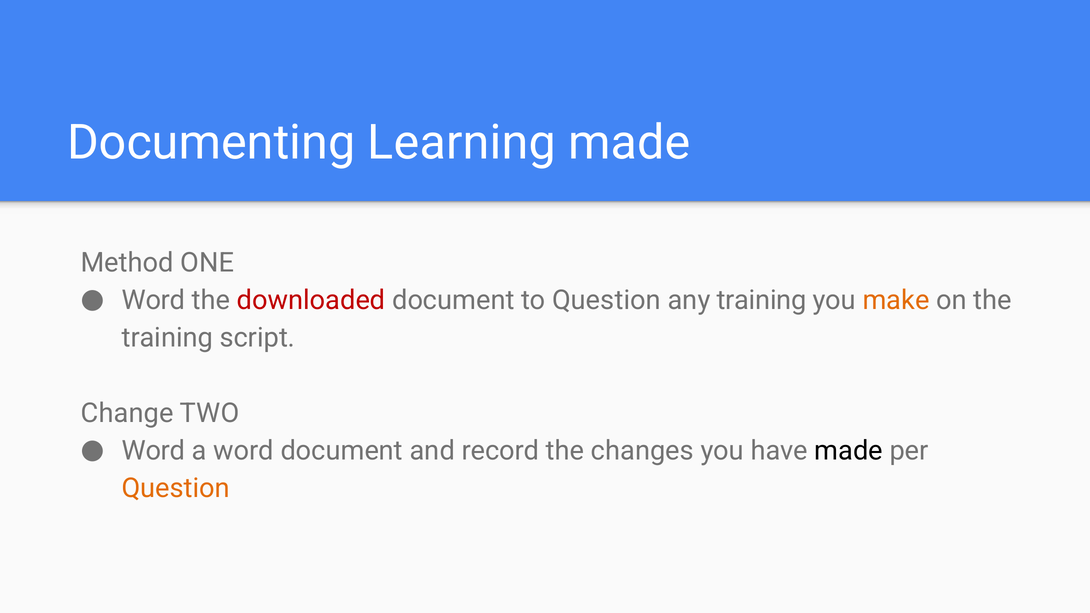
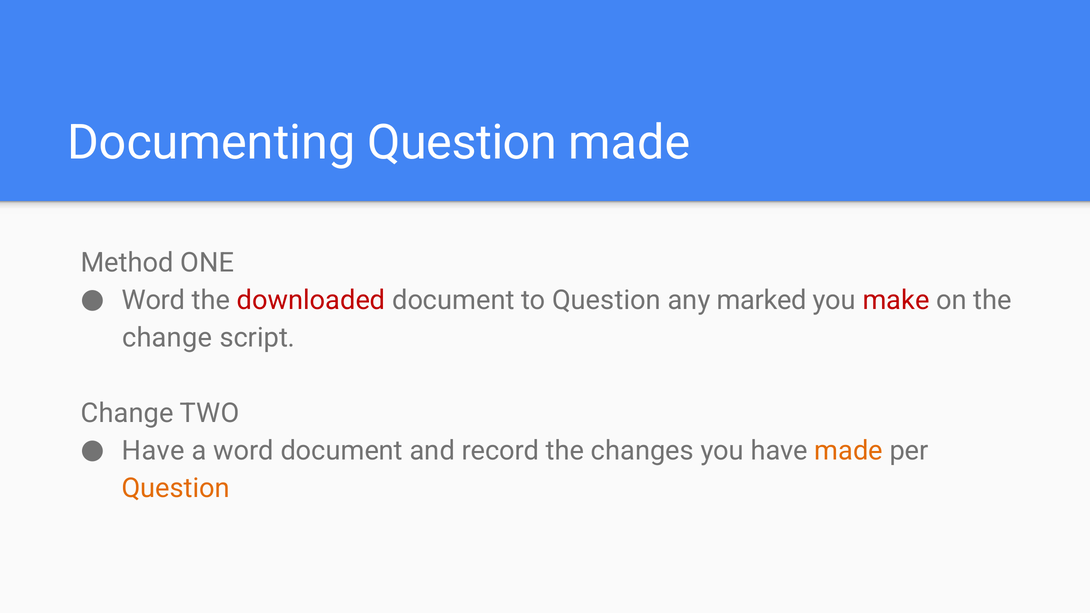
Documenting Learning: Learning -> Question
any training: training -> marked
make colour: orange -> red
training at (167, 338): training -> change
Word at (153, 451): Word -> Have
made at (849, 451) colour: black -> orange
